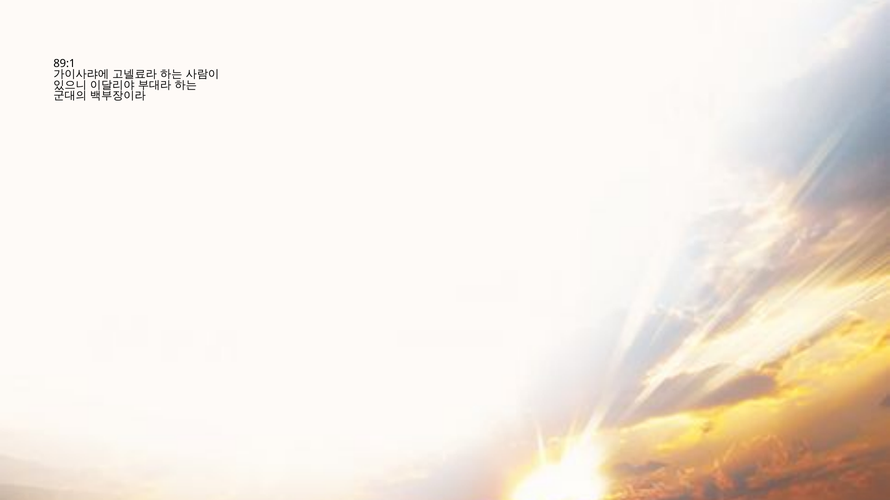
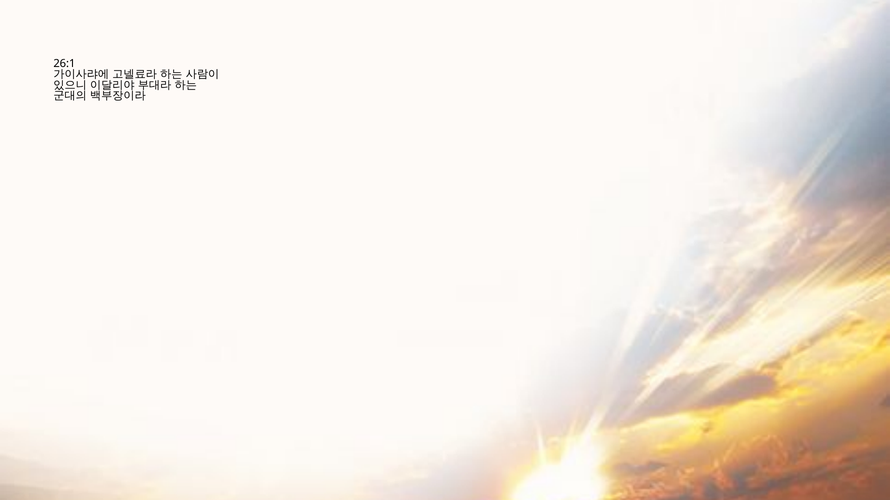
89:1: 89:1 -> 26:1
